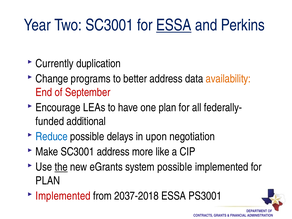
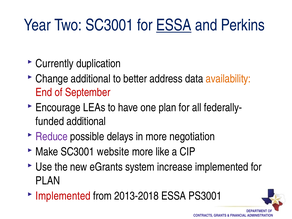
Change programs: programs -> additional
Reduce colour: blue -> purple
in upon: upon -> more
SC3001 address: address -> website
the underline: present -> none
system possible: possible -> increase
2037-2018: 2037-2018 -> 2013-2018
